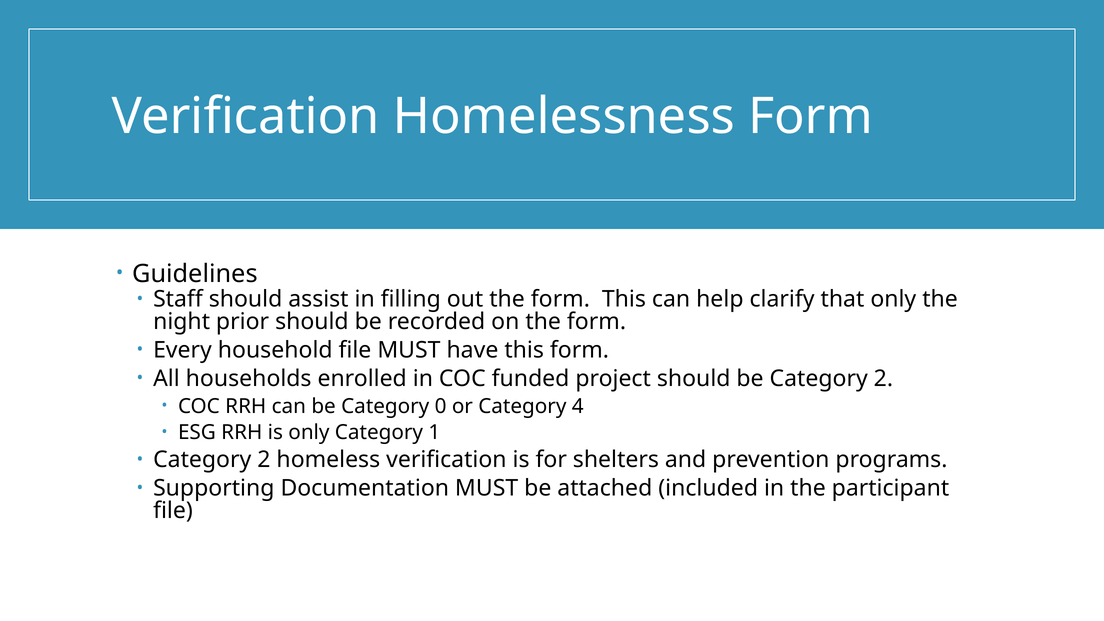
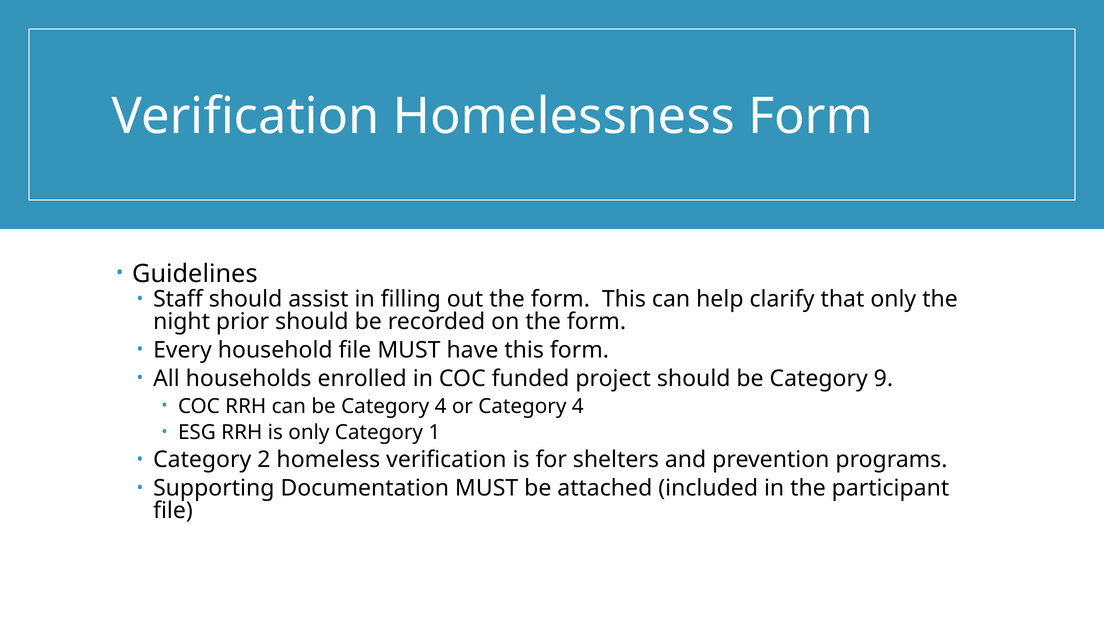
be Category 2: 2 -> 9
be Category 0: 0 -> 4
